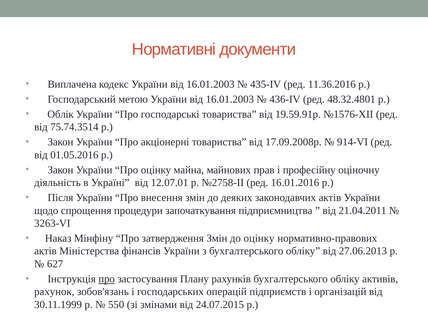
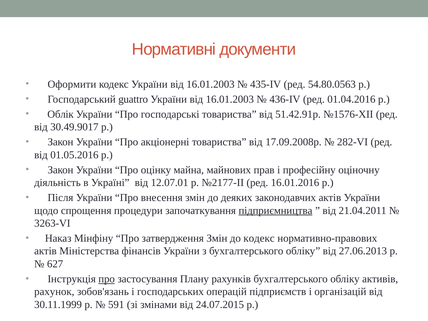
Виплачена: Виплачена -> Оформити
11.36.2016: 11.36.2016 -> 54.80.0563
метою: метою -> guattro
48.32.4801: 48.32.4801 -> 01.04.2016
19.59.91р: 19.59.91р -> 51.42.91р
75.74.3514: 75.74.3514 -> 30.49.9017
914-VI: 914-VI -> 282-VI
№2758-ІІ: №2758-ІІ -> №2177-ІІ
підприємництва underline: none -> present
до оцінку: оцінку -> кодекс
550: 550 -> 591
